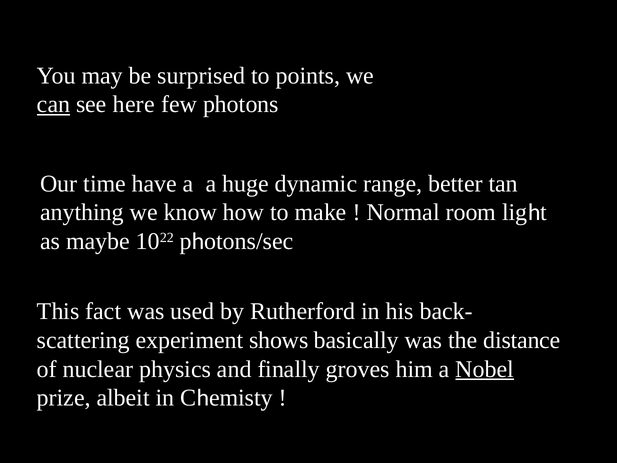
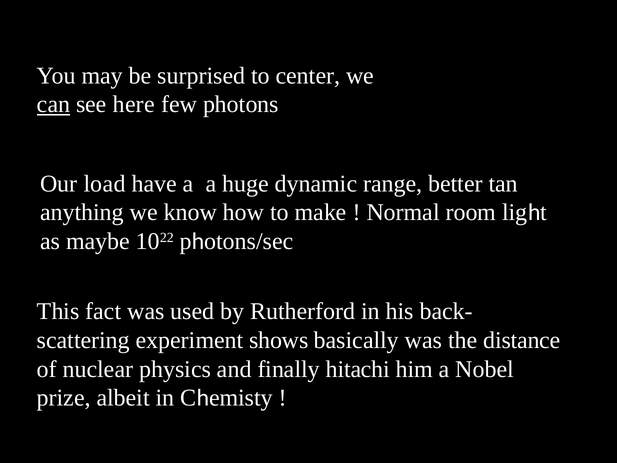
points: points -> center
time: time -> load
groves: groves -> hitachi
Nobel underline: present -> none
